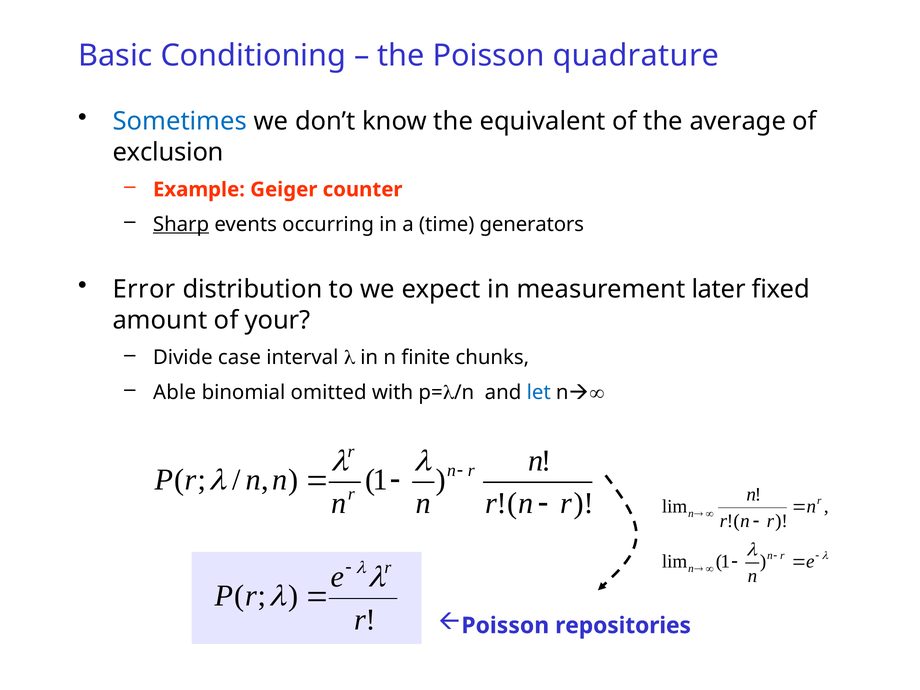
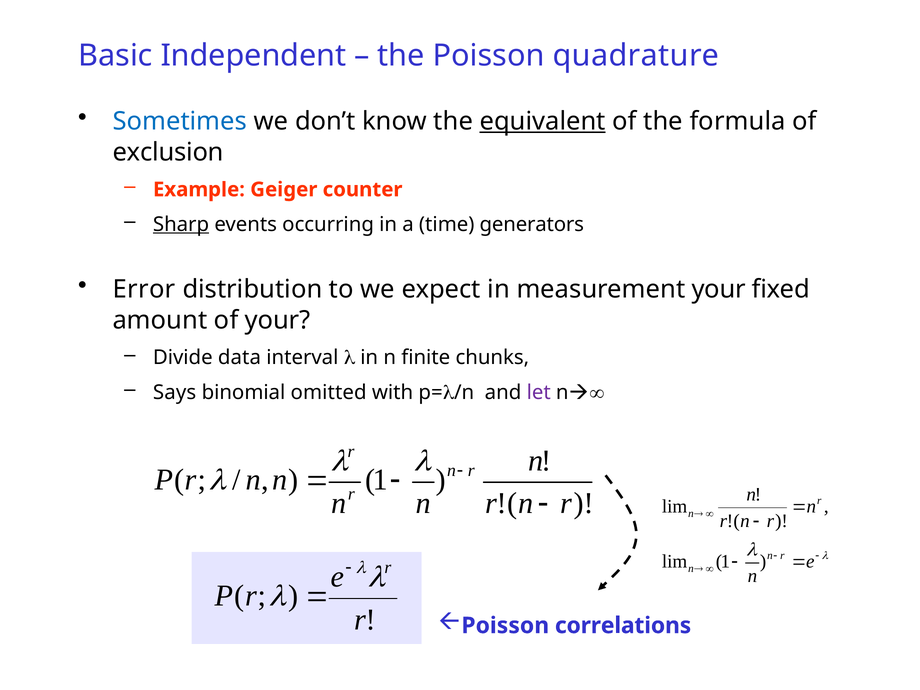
Conditioning: Conditioning -> Independent
equivalent underline: none -> present
average: average -> formula
measurement later: later -> your
case: case -> data
Able: Able -> Says
let colour: blue -> purple
repositories: repositories -> correlations
